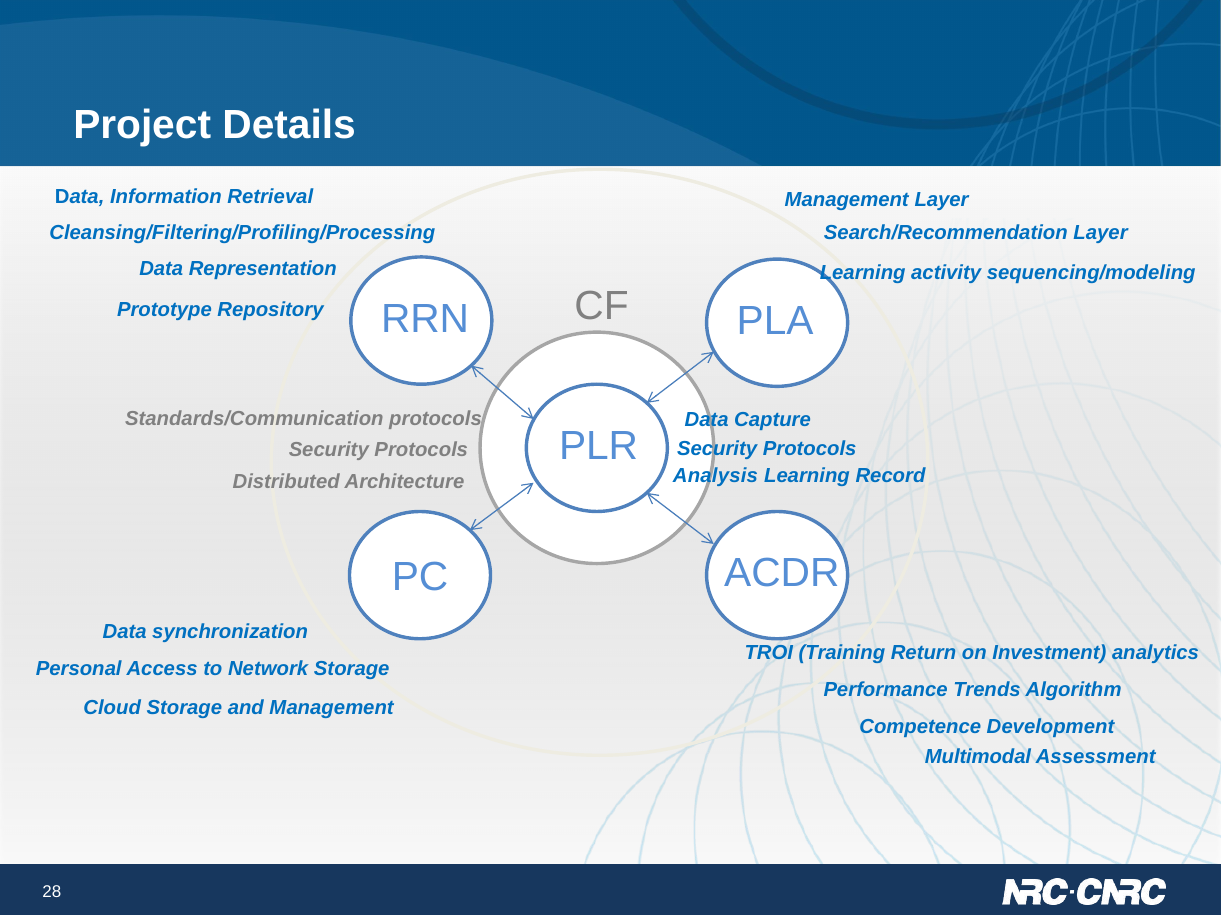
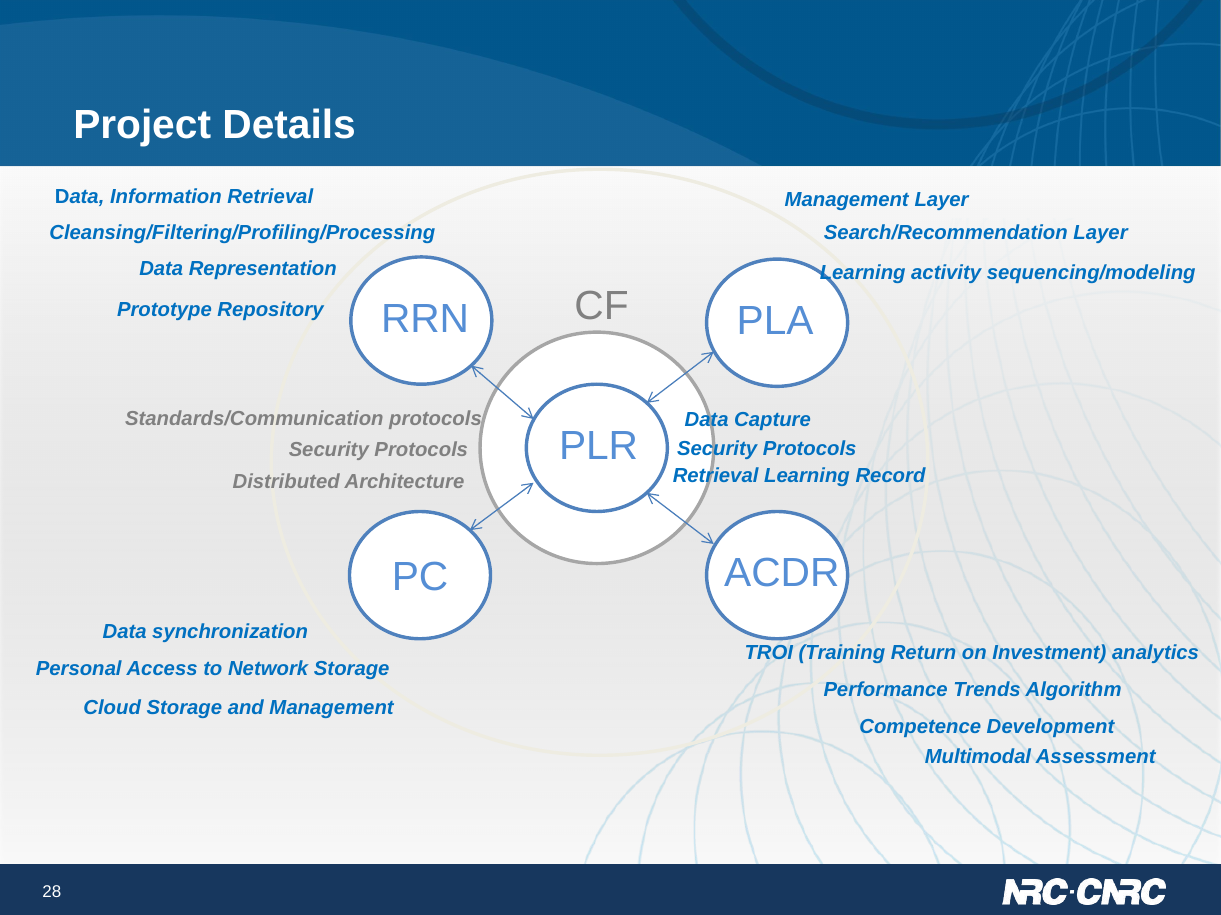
Analysis at (715, 476): Analysis -> Retrieval
